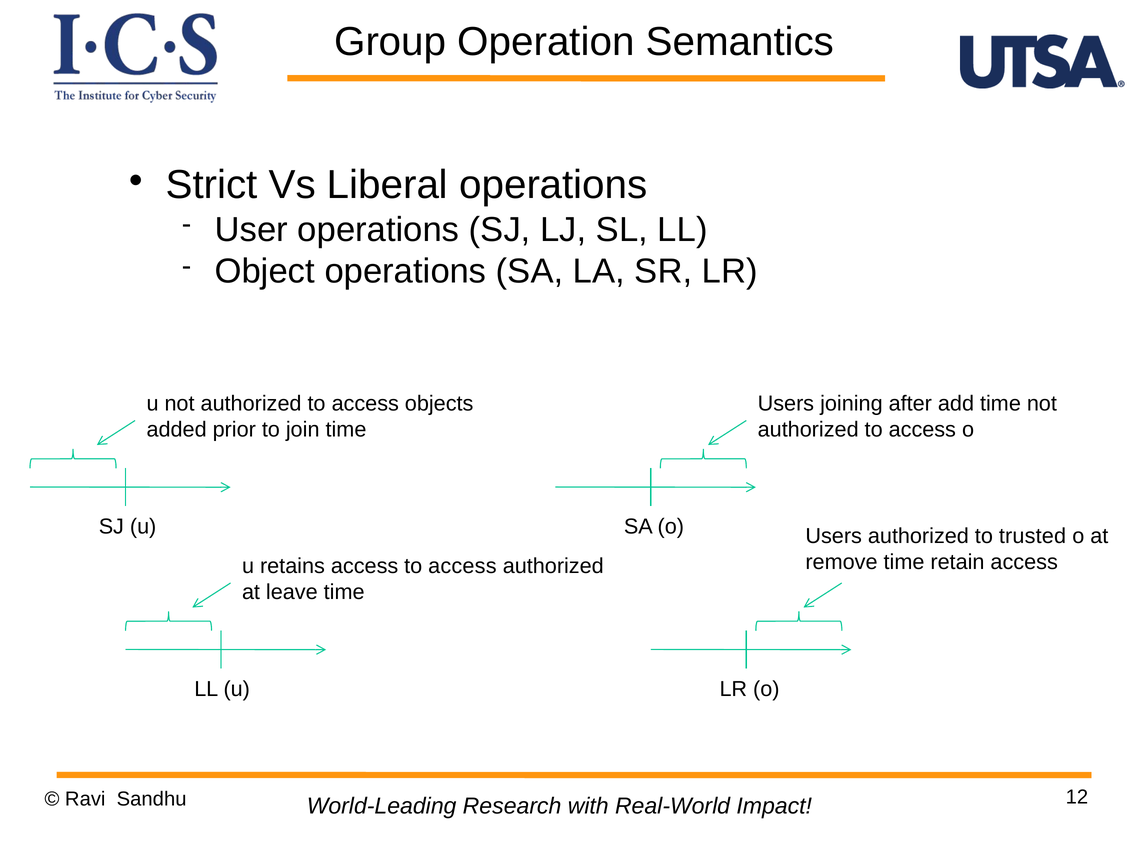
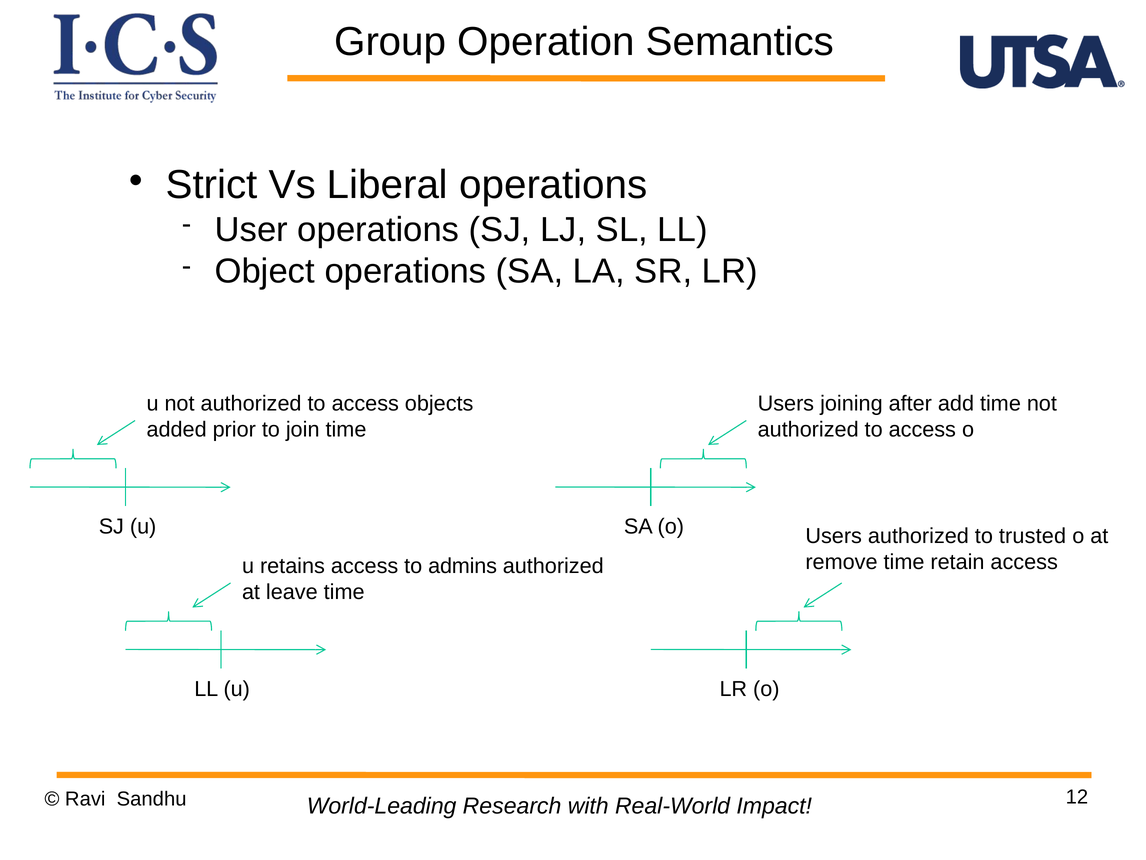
access to access: access -> admins
